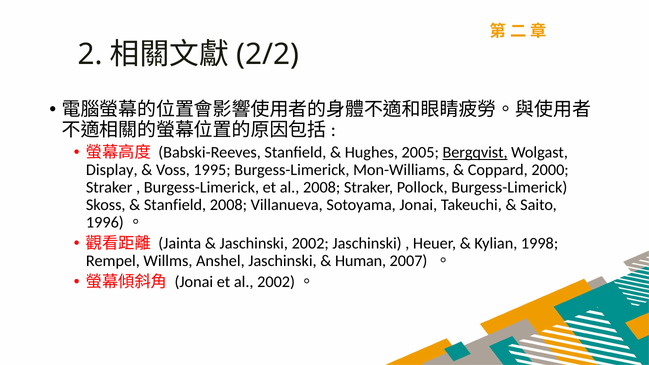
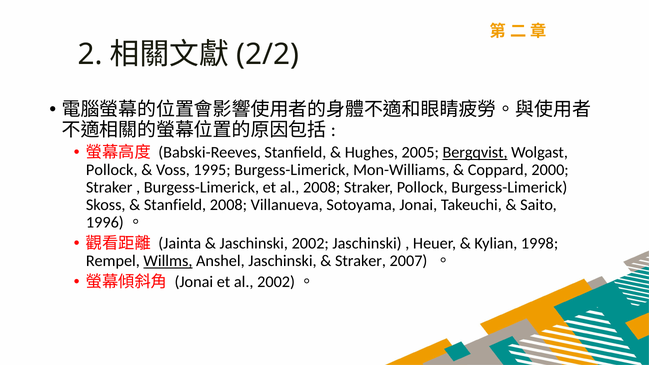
Display at (112, 170): Display -> Pollock
Willms underline: none -> present
Human at (361, 261): Human -> Straker
